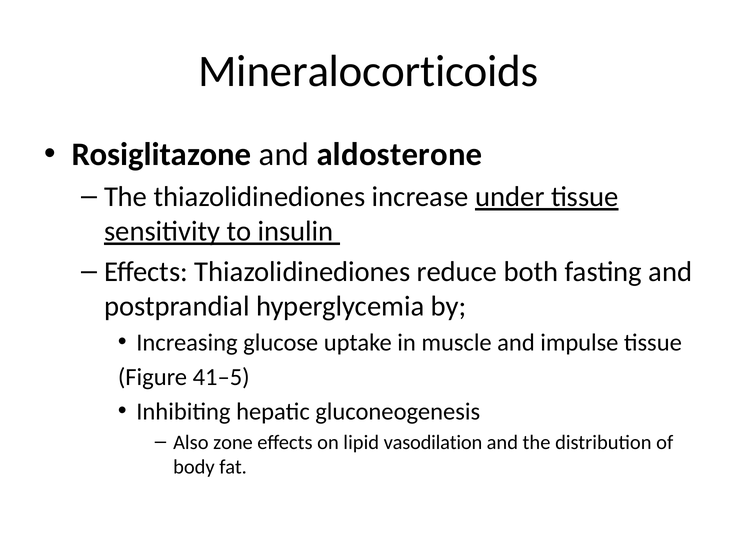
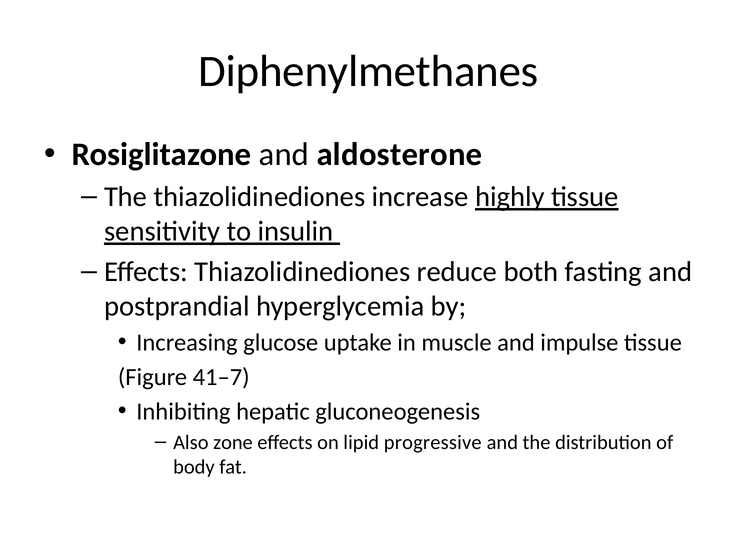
Mineralocorticoids: Mineralocorticoids -> Diphenylmethanes
under: under -> highly
41–5: 41–5 -> 41–7
vasodilation: vasodilation -> progressive
